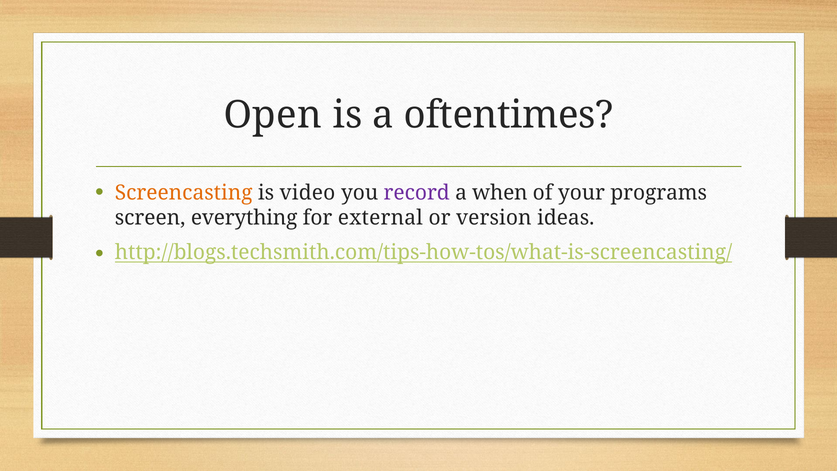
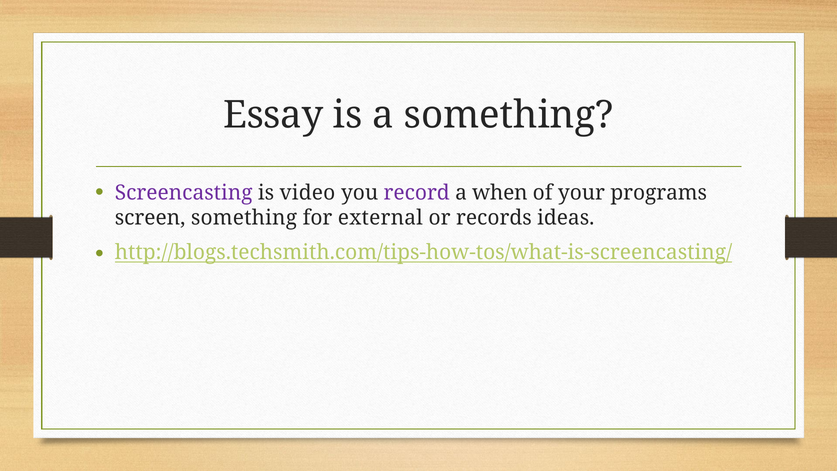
Open: Open -> Essay
a oftentimes: oftentimes -> something
Screencasting colour: orange -> purple
screen everything: everything -> something
version: version -> records
